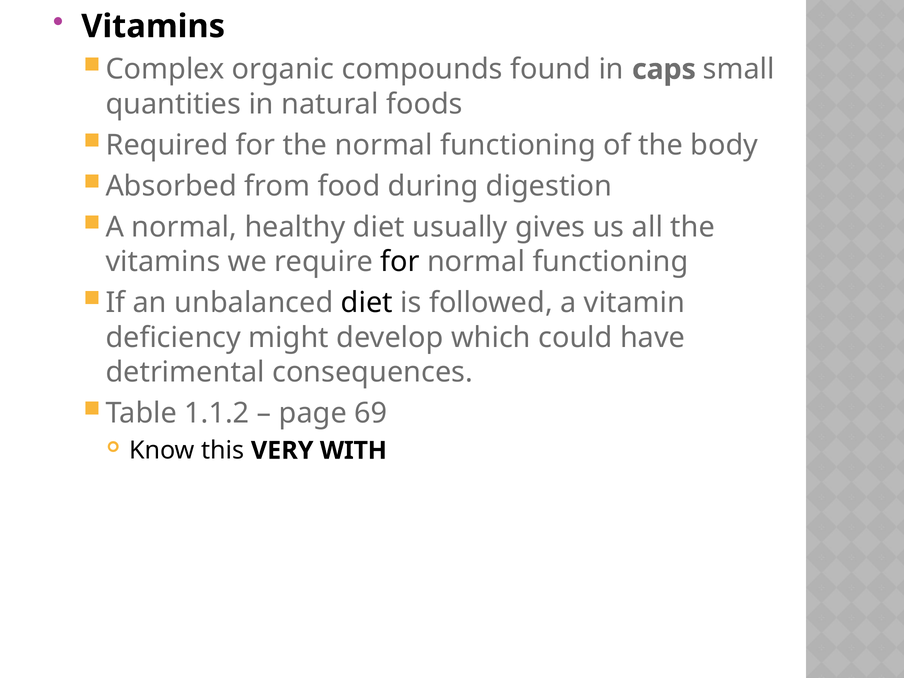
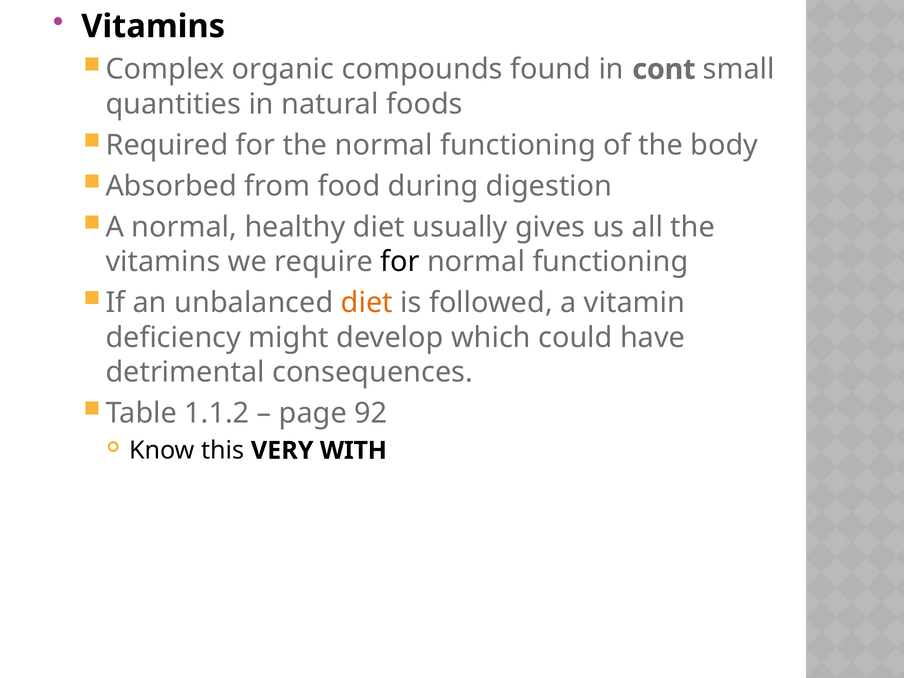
caps: caps -> cont
diet at (367, 303) colour: black -> orange
69: 69 -> 92
